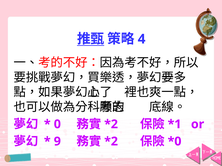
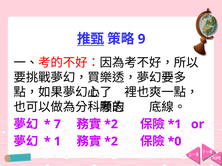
4: 4 -> 9
0: 0 -> 7
9: 9 -> 1
